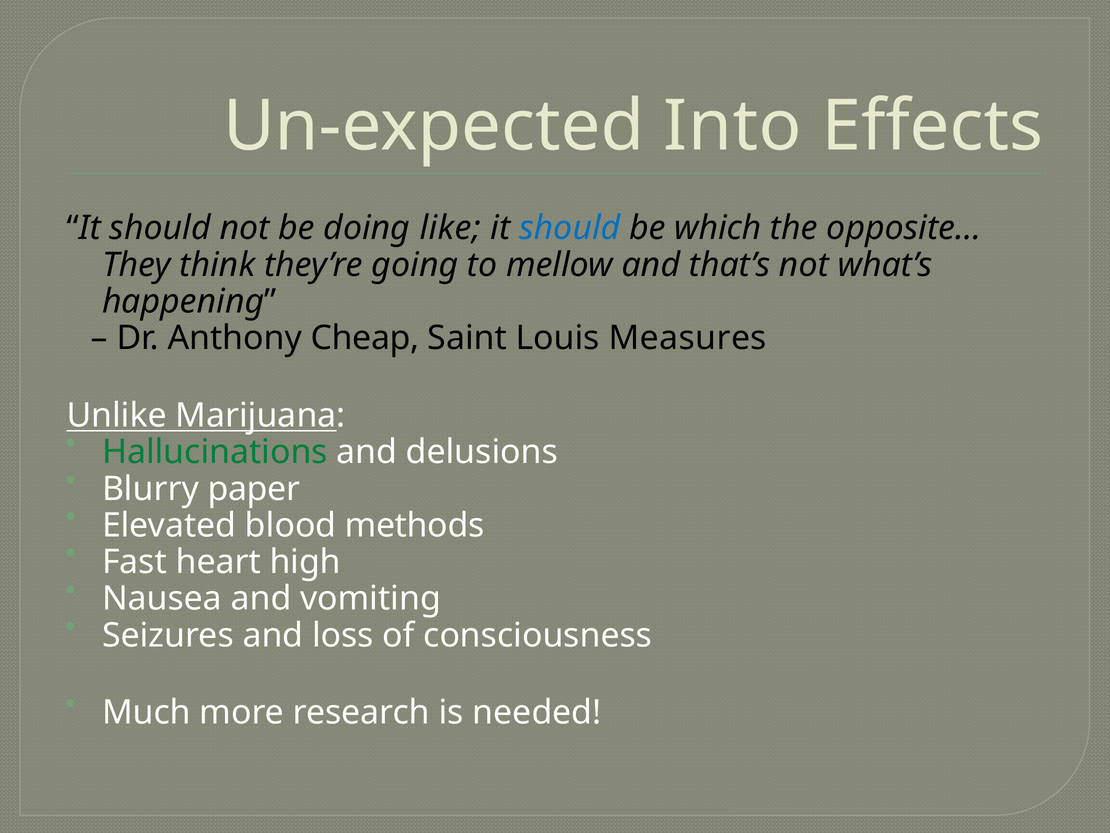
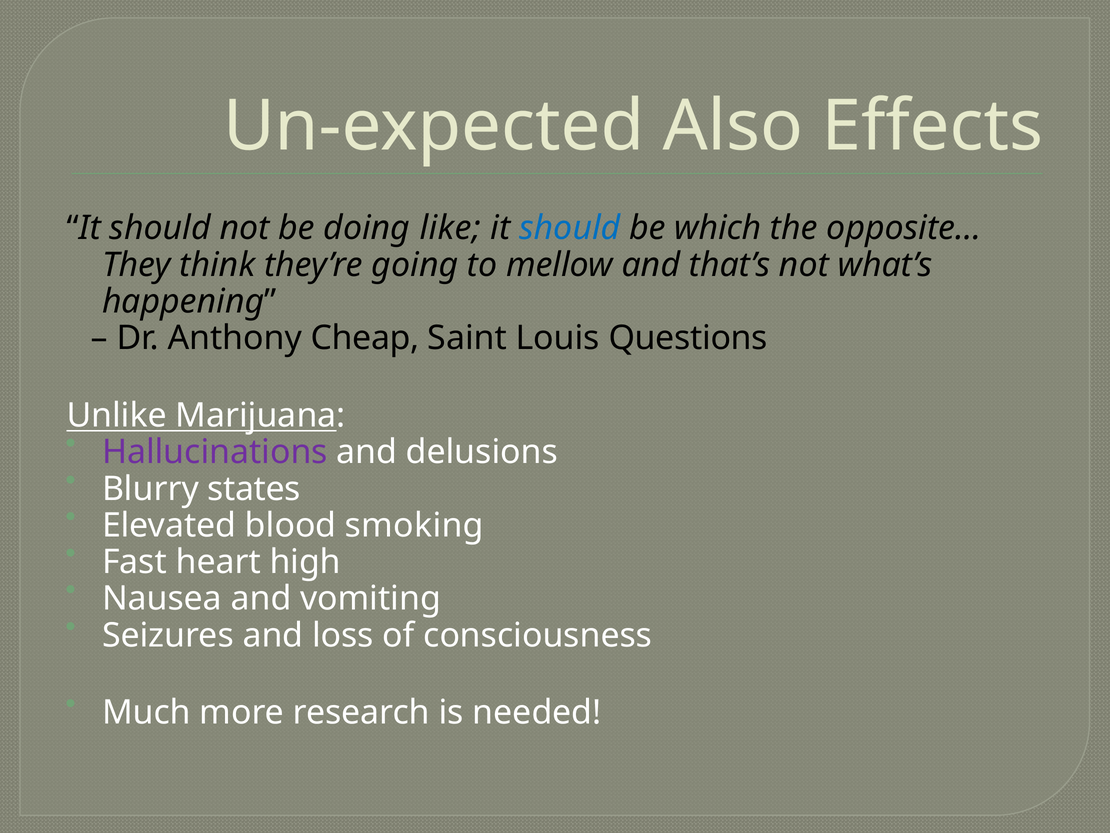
Into: Into -> Also
Measures: Measures -> Questions
Hallucinations colour: green -> purple
paper: paper -> states
methods: methods -> smoking
